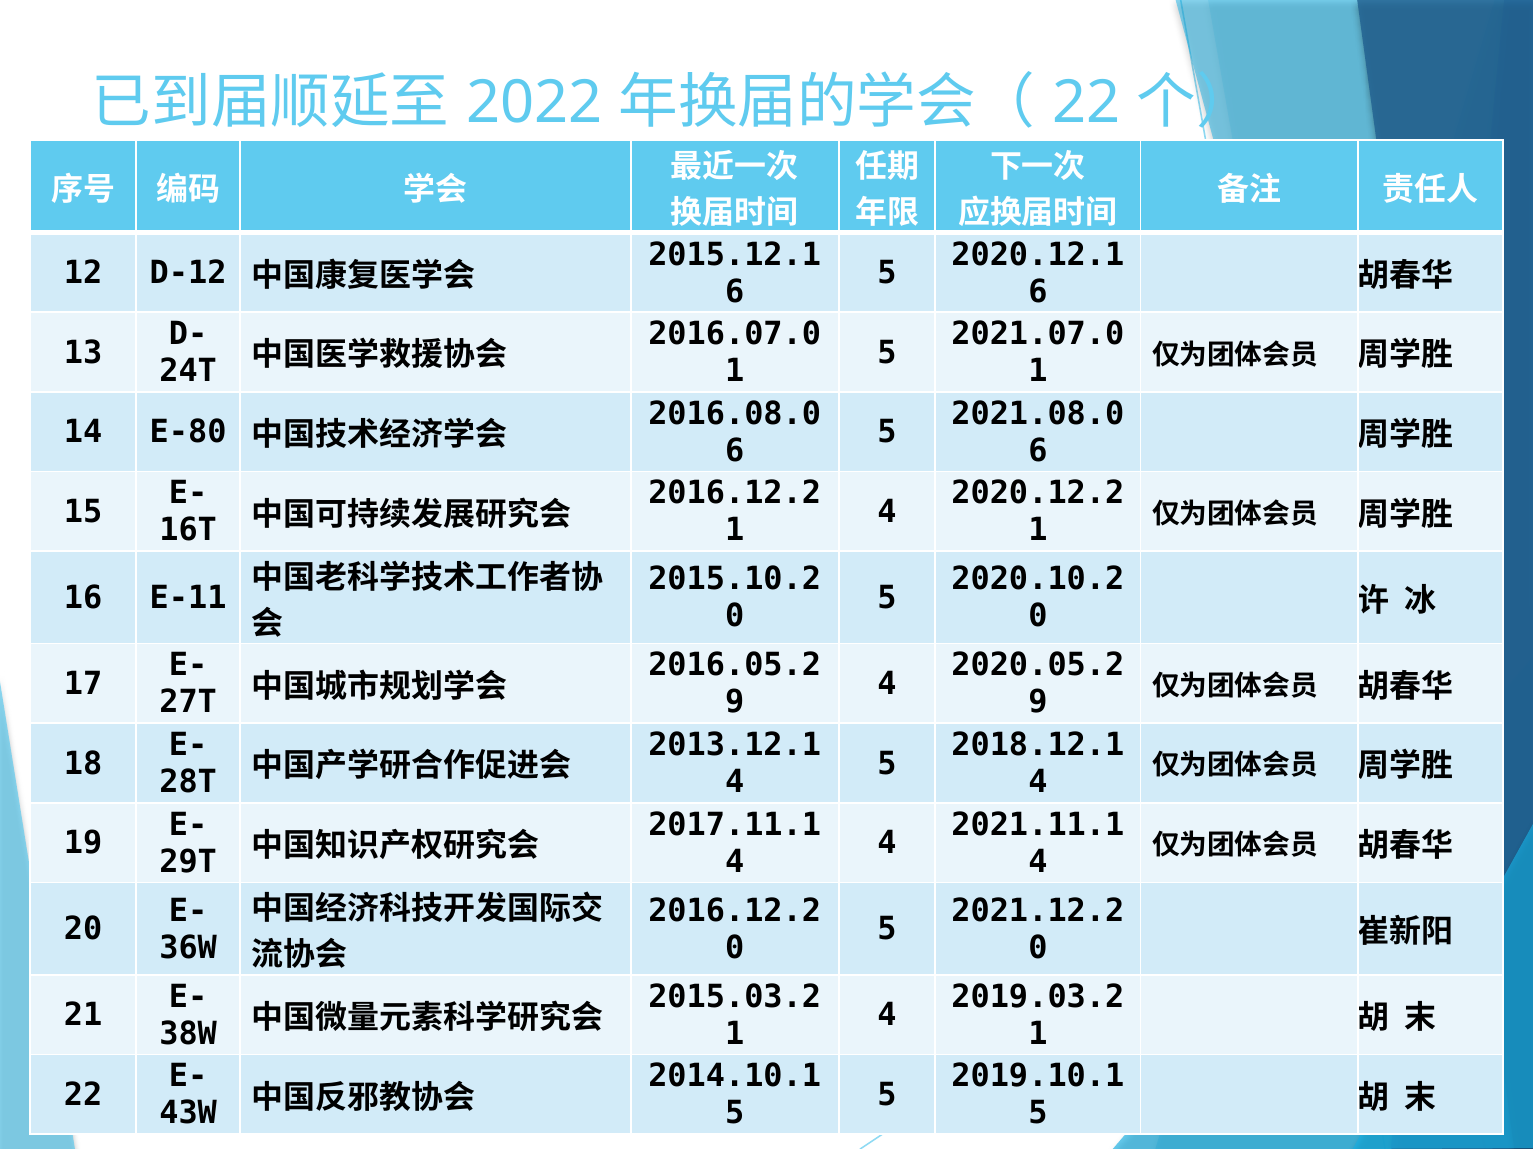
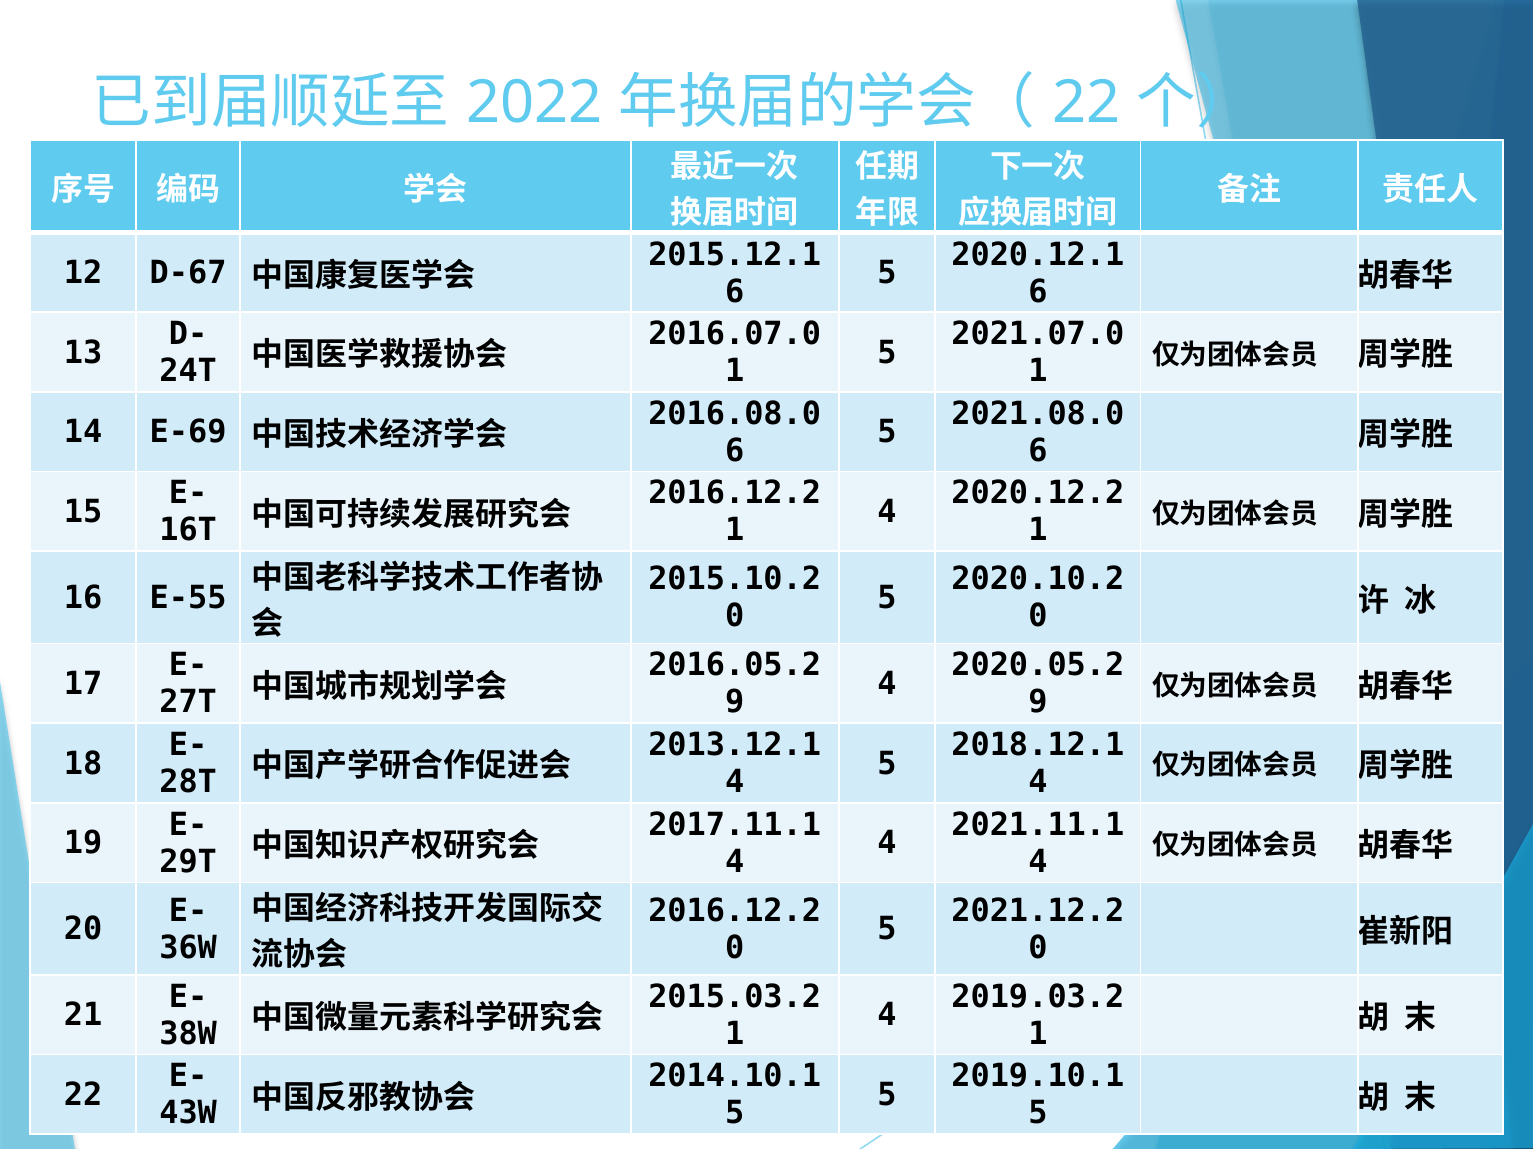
D-12: D-12 -> D-67
E-80: E-80 -> E-69
E-11: E-11 -> E-55
